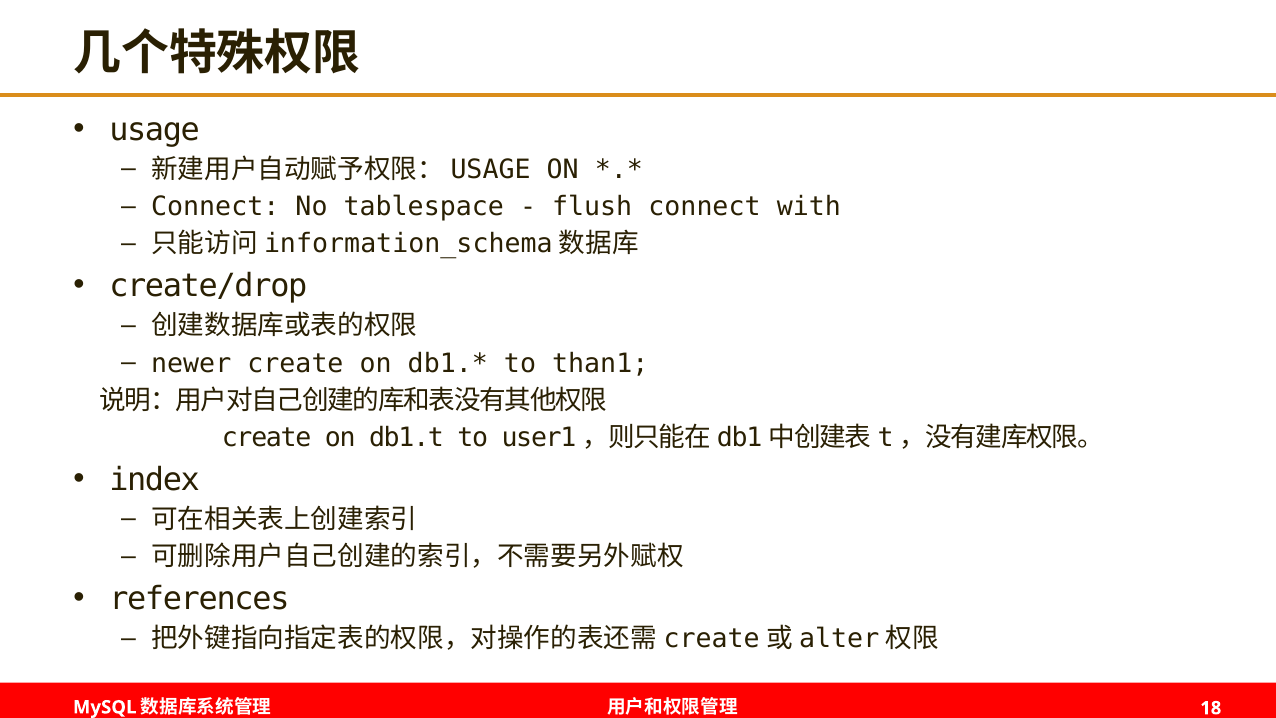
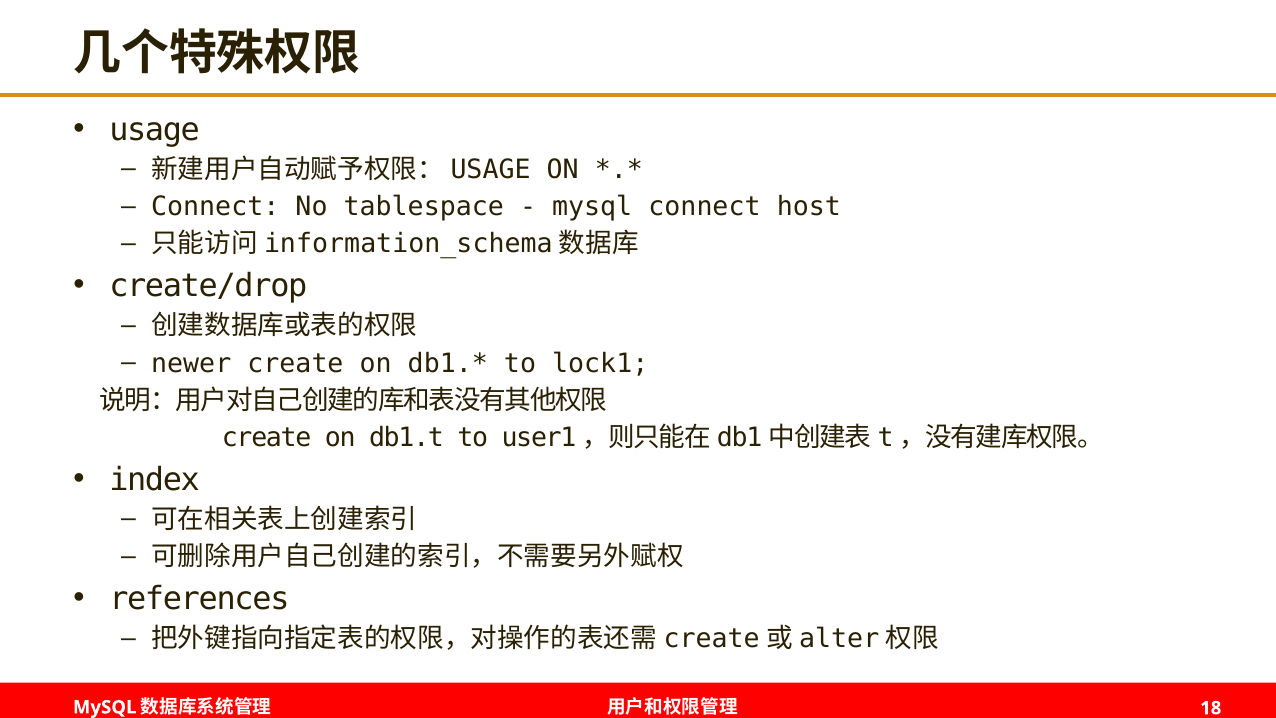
flush at (592, 207): flush -> mysql
with: with -> host
than1: than1 -> lock1
